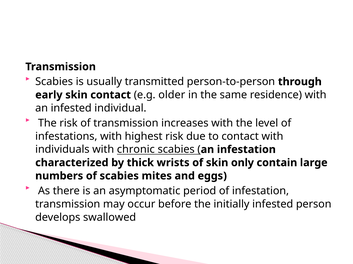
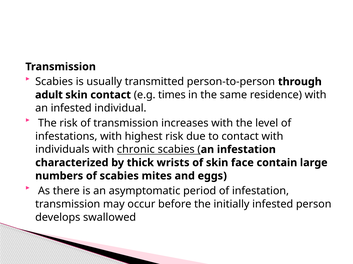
early: early -> adult
older: older -> times
only: only -> face
